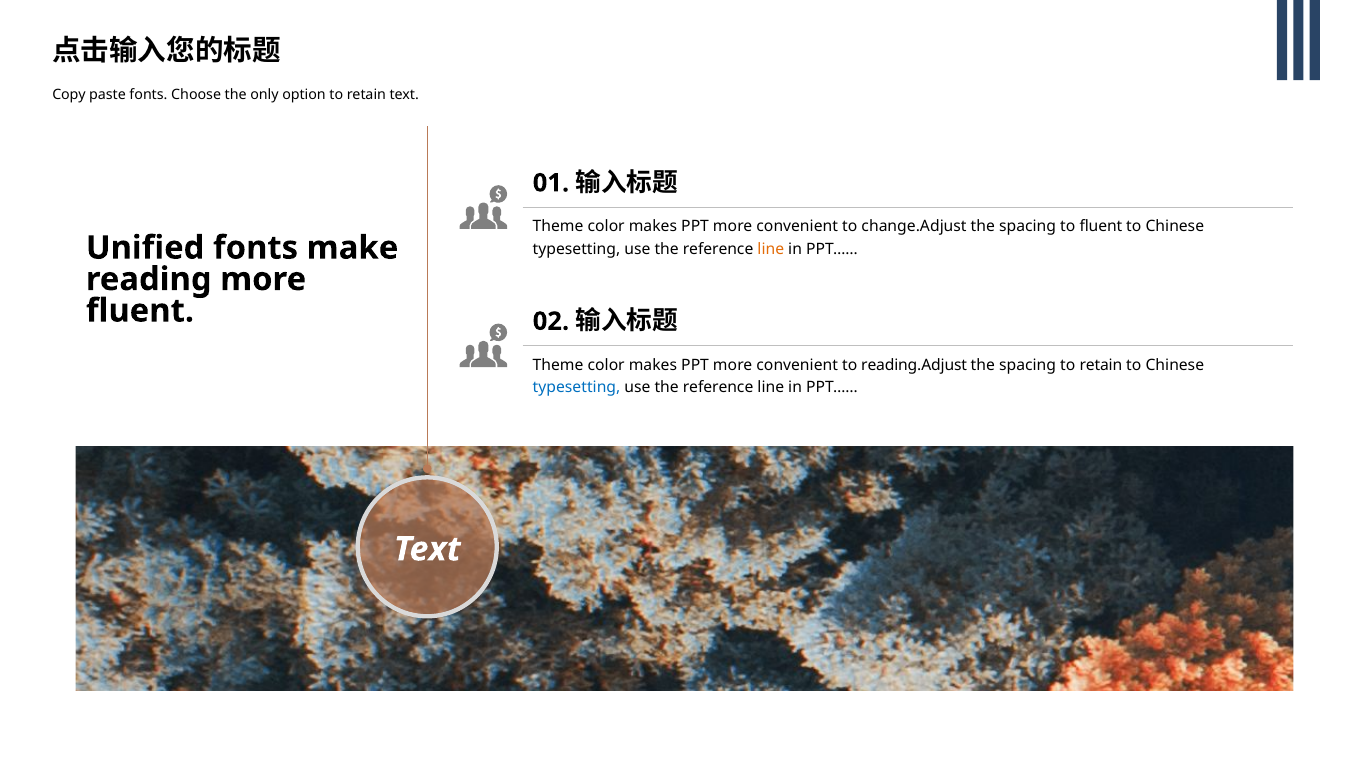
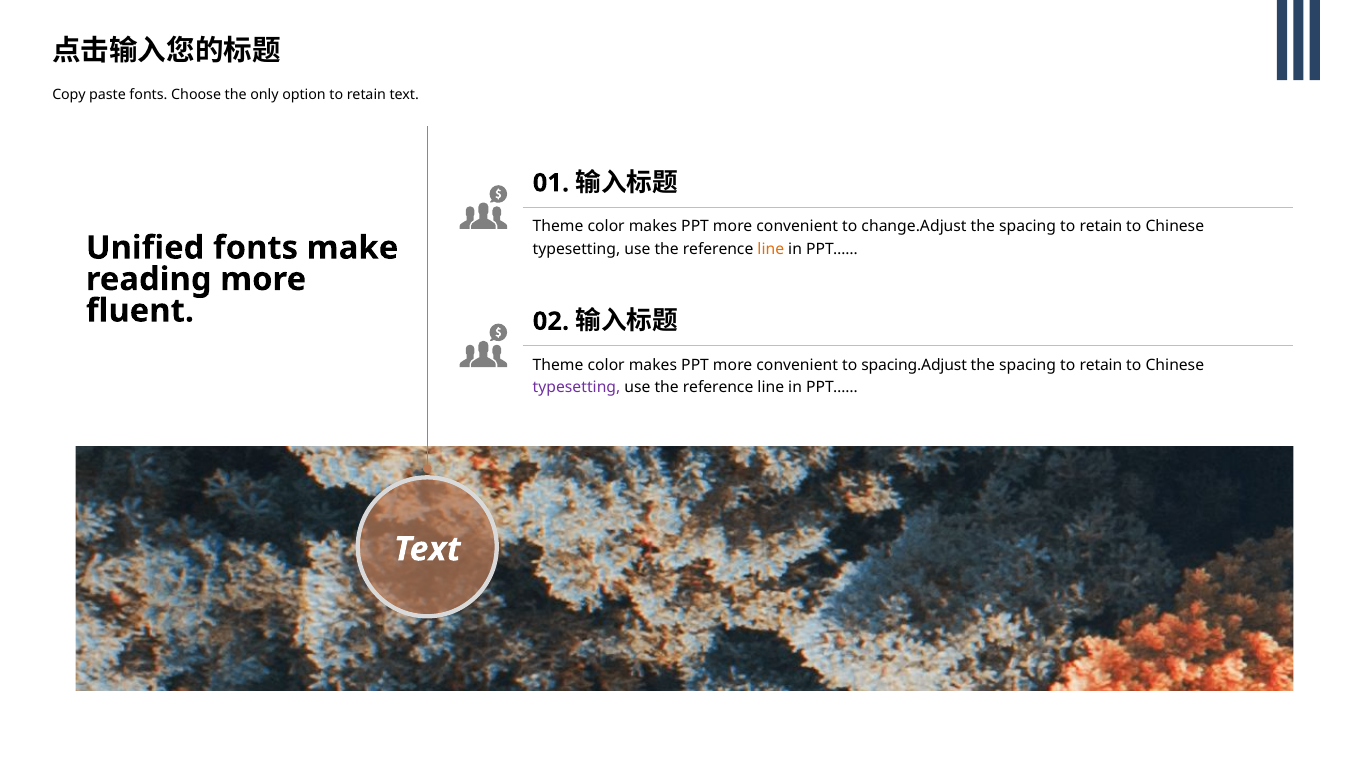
fluent at (1101, 226): fluent -> retain
reading.Adjust: reading.Adjust -> spacing.Adjust
typesetting at (577, 387) colour: blue -> purple
